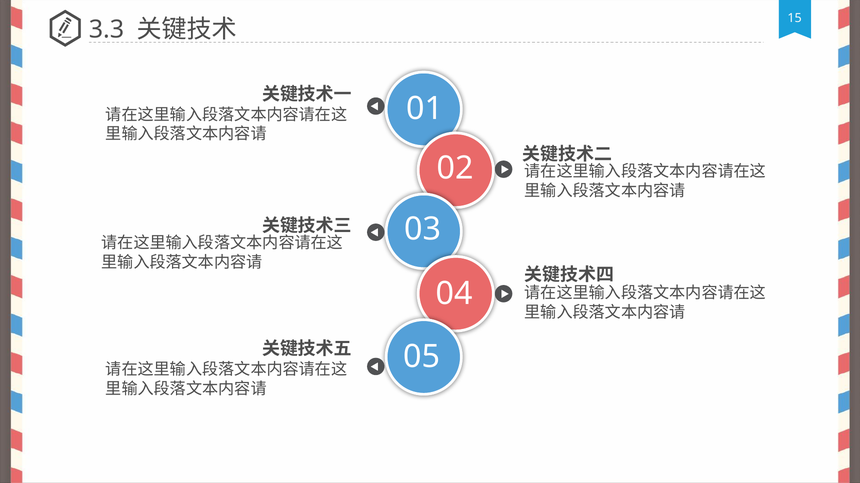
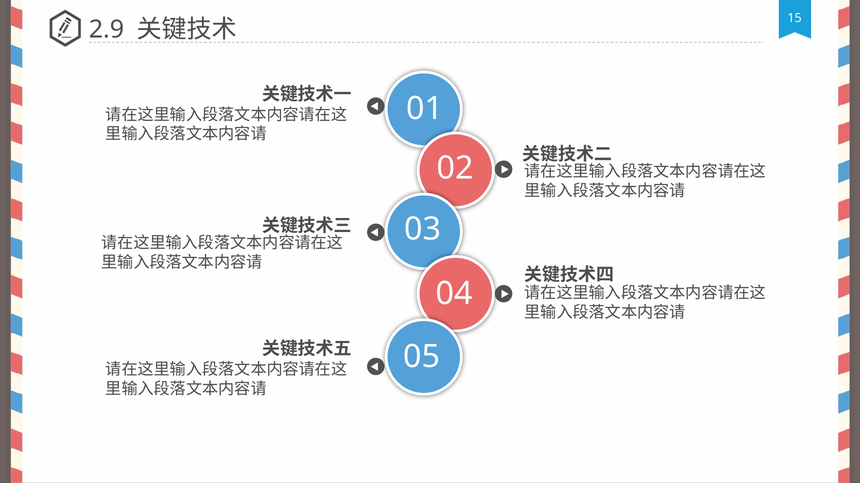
3.3: 3.3 -> 2.9
